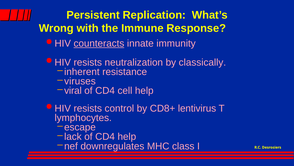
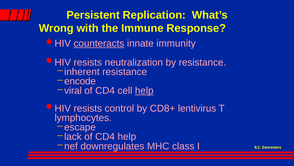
by classically: classically -> resistance
viruses: viruses -> encode
help at (144, 90) underline: none -> present
